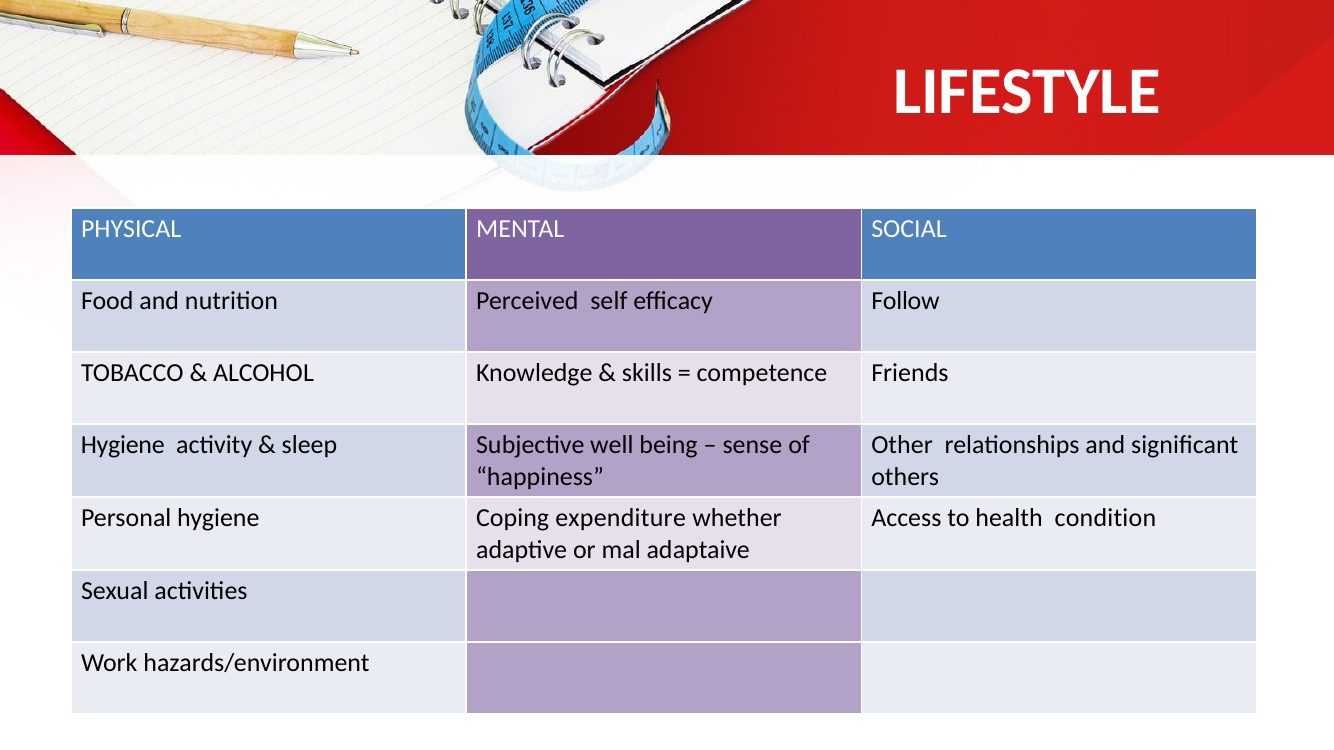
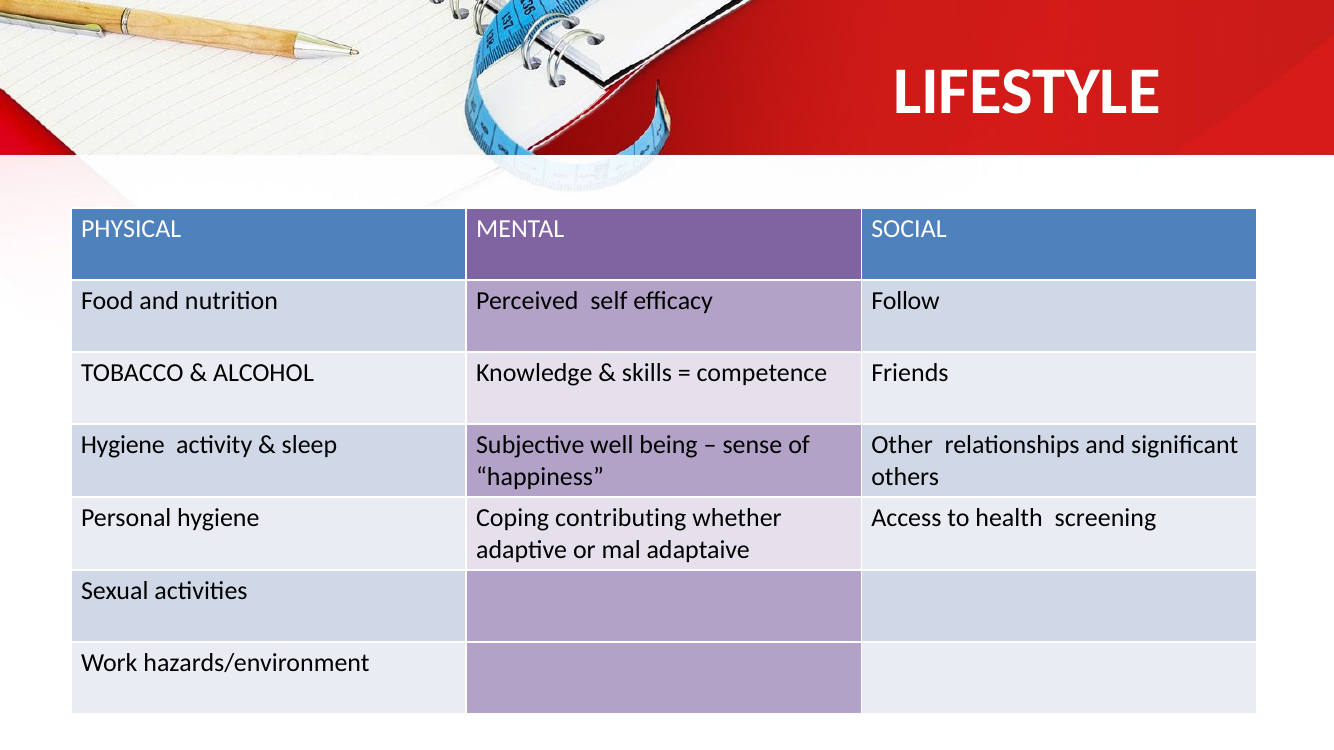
expenditure: expenditure -> contributing
condition: condition -> screening
